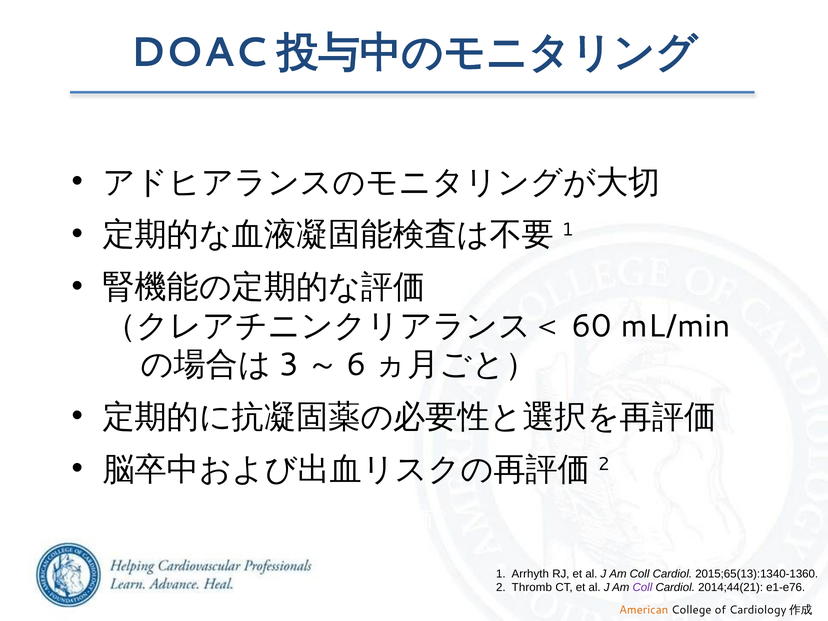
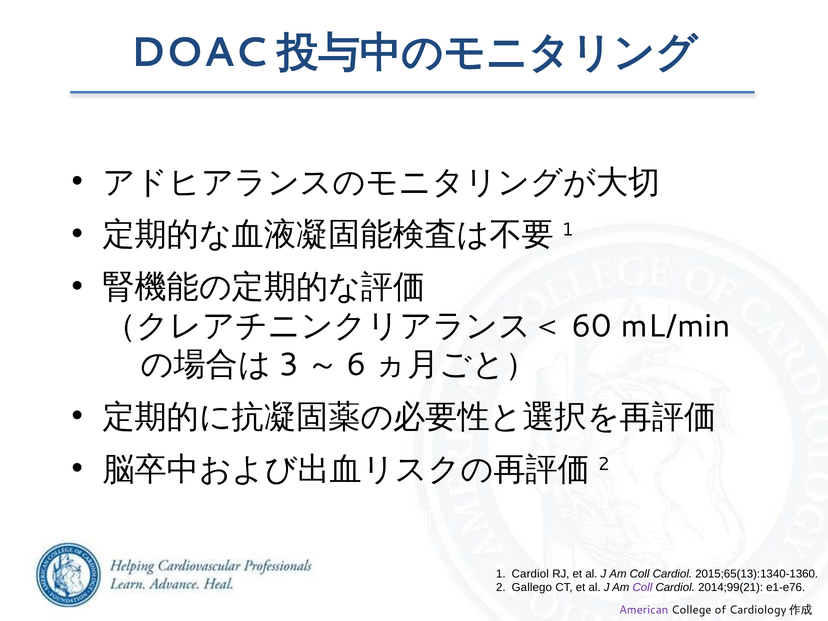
Arrhyth at (530, 574): Arrhyth -> Cardiol
Thromb: Thromb -> Gallego
2014;44(21: 2014;44(21 -> 2014;99(21
American colour: orange -> purple
